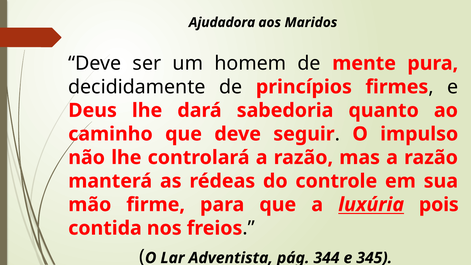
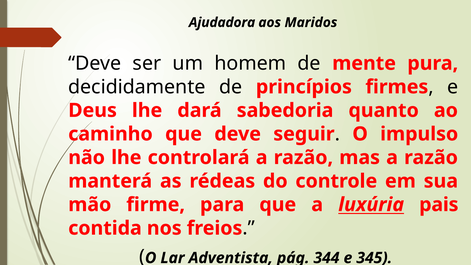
pois: pois -> pais
